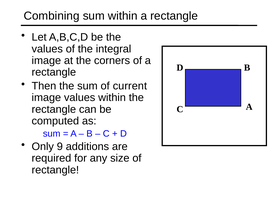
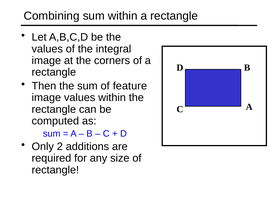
current: current -> feature
9: 9 -> 2
